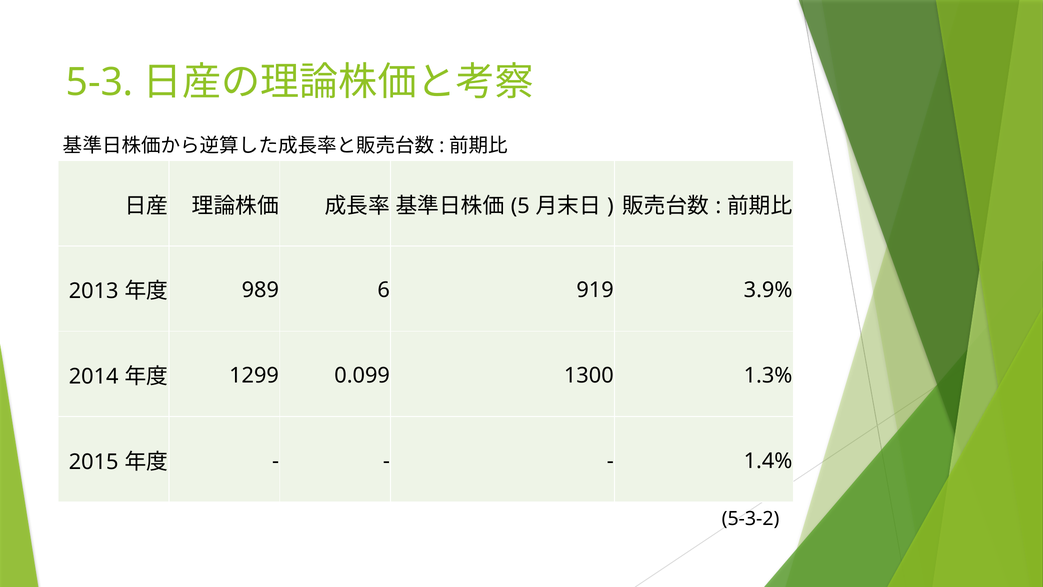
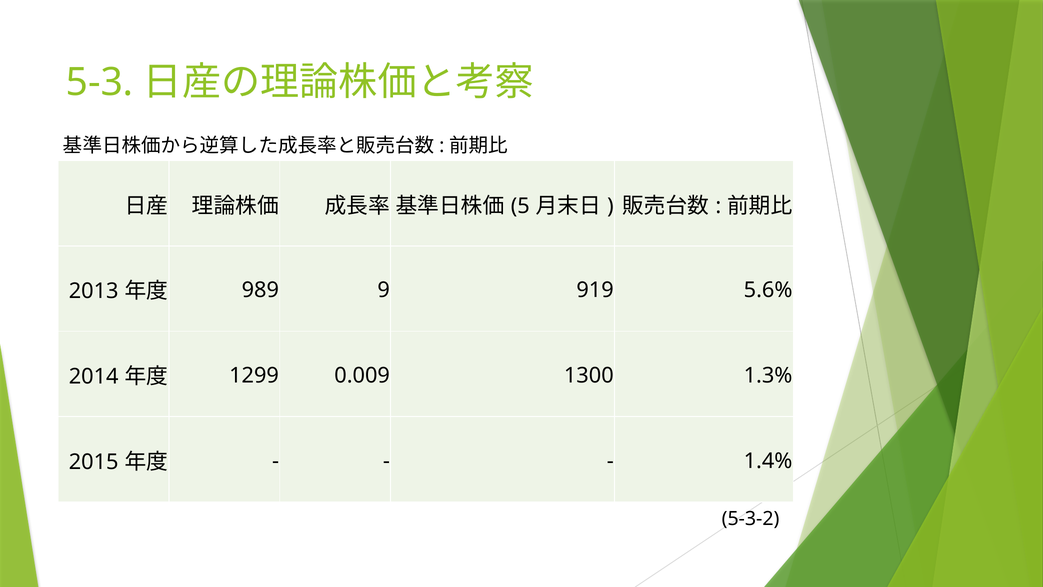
6: 6 -> 9
3.9%: 3.9% -> 5.6%
0.099: 0.099 -> 0.009
